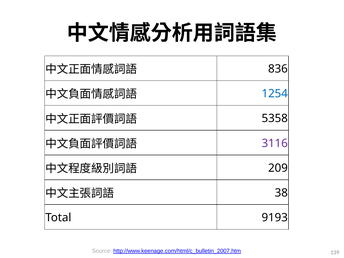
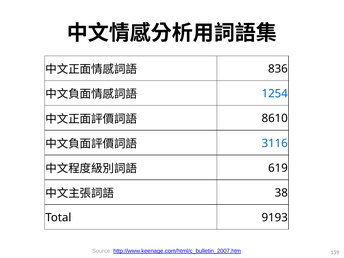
5358: 5358 -> 8610
3116 colour: purple -> blue
209: 209 -> 619
